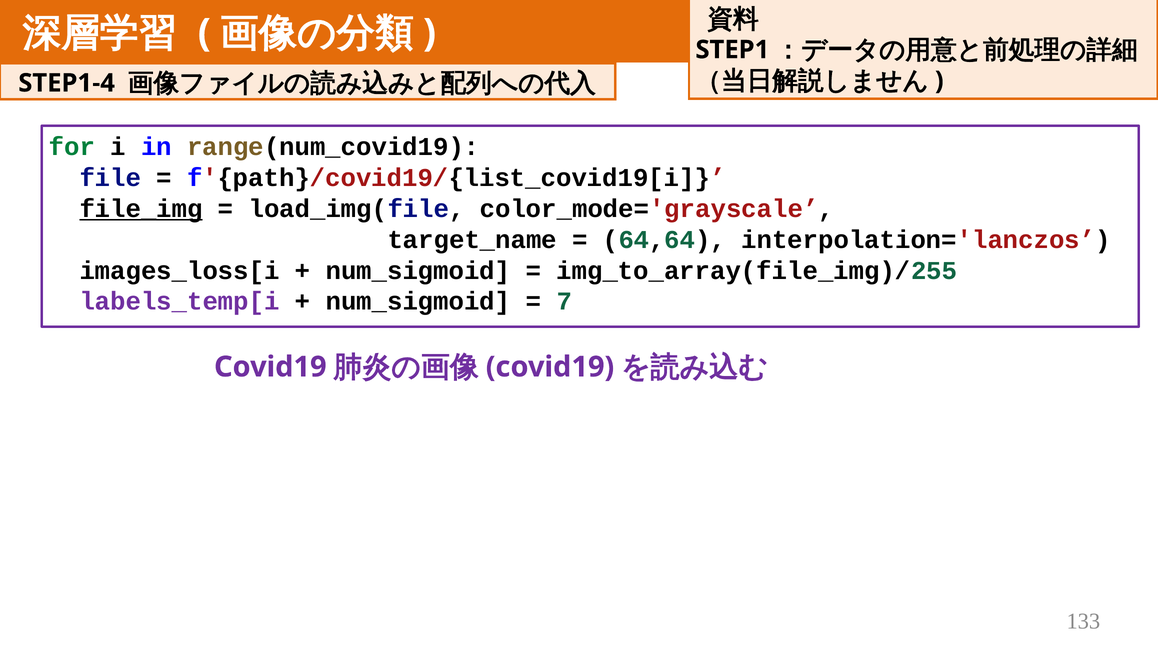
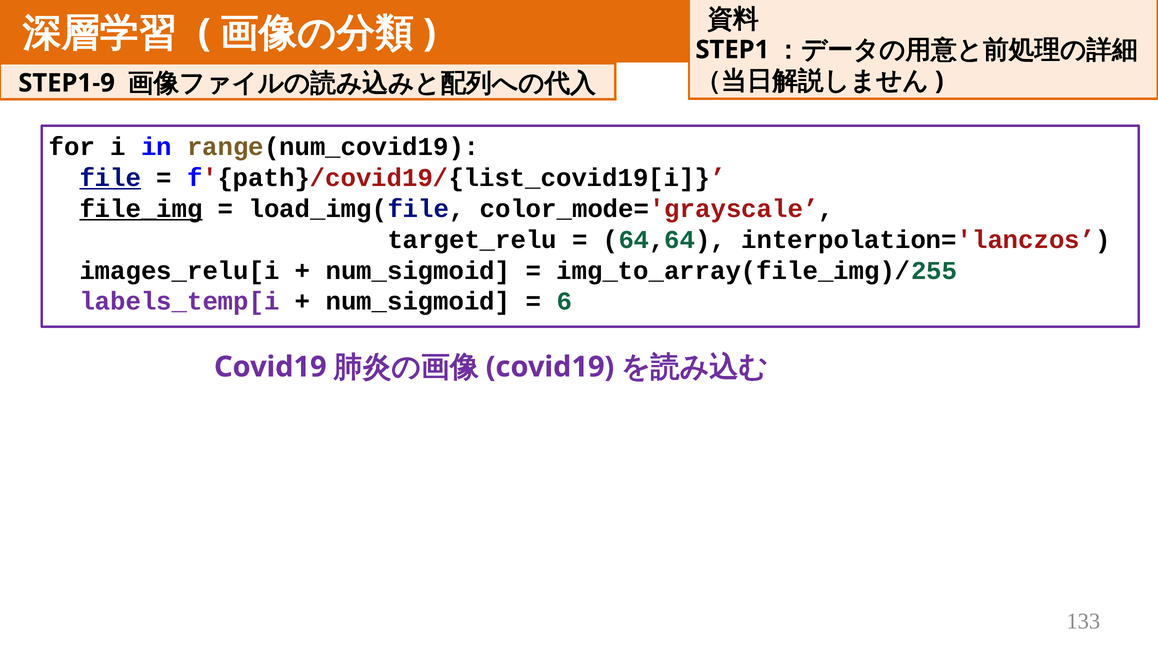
STEP1-4: STEP1-4 -> STEP1-9
for colour: green -> black
file underline: none -> present
target_name: target_name -> target_relu
images_loss[i: images_loss[i -> images_relu[i
7: 7 -> 6
